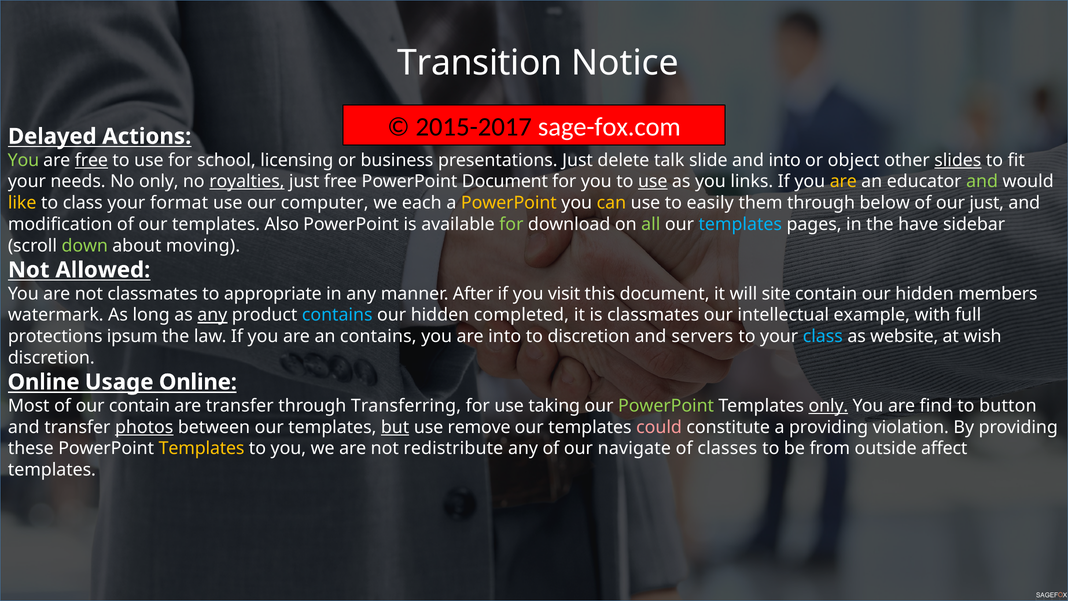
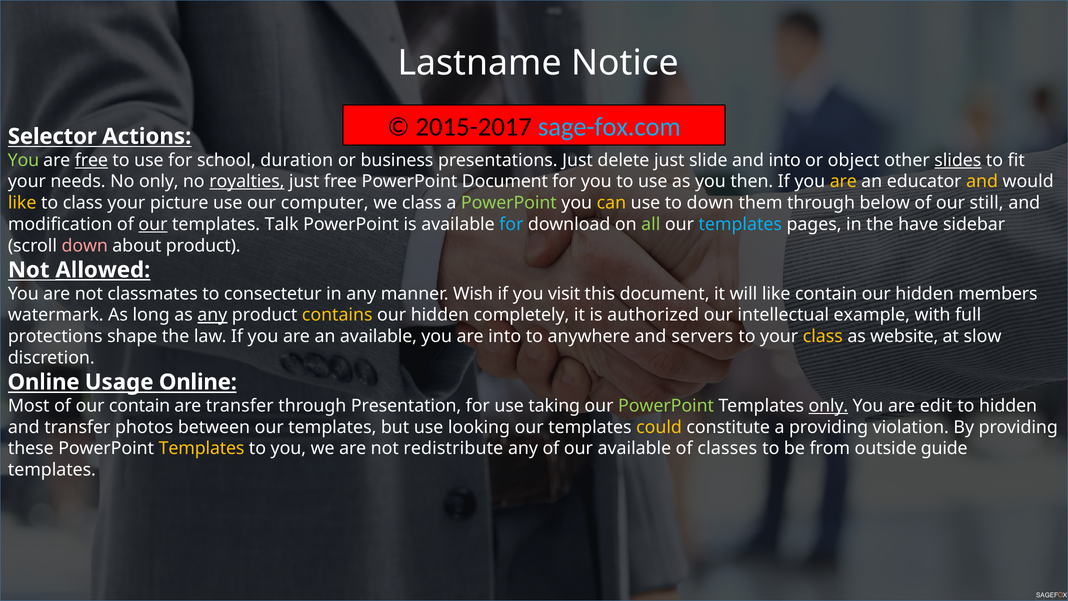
Transition: Transition -> Lastname
sage-fox.com colour: white -> light blue
Delayed: Delayed -> Selector
licensing: licensing -> duration
delete talk: talk -> just
use at (653, 181) underline: present -> none
links: links -> then
and at (982, 181) colour: light green -> yellow
format: format -> picture
we each: each -> class
PowerPoint at (509, 203) colour: yellow -> light green
to easily: easily -> down
our just: just -> still
our at (153, 224) underline: none -> present
Also: Also -> Talk
for at (511, 224) colour: light green -> light blue
down at (85, 246) colour: light green -> pink
about moving: moving -> product
Allowed underline: none -> present
appropriate: appropriate -> consectetur
After: After -> Wish
will site: site -> like
contains at (337, 315) colour: light blue -> yellow
completed: completed -> completely
is classmates: classmates -> authorized
ipsum: ipsum -> shape
an contains: contains -> available
to discretion: discretion -> anywhere
class at (823, 336) colour: light blue -> yellow
wish: wish -> slow
Transferring: Transferring -> Presentation
find: find -> edit
to button: button -> hidden
photos underline: present -> none
but underline: present -> none
remove: remove -> looking
could colour: pink -> yellow
our navigate: navigate -> available
affect: affect -> guide
